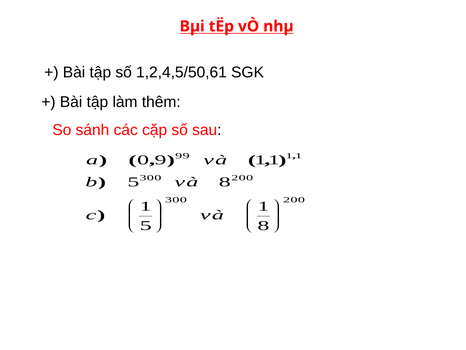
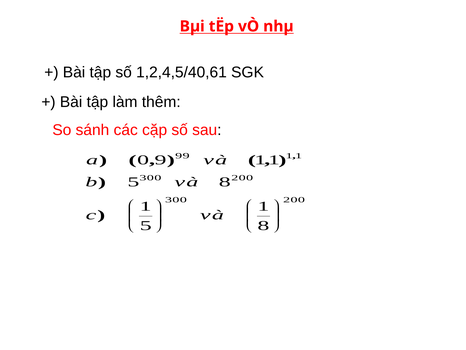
1,2,4,5/50,61: 1,2,4,5/50,61 -> 1,2,4,5/40,61
